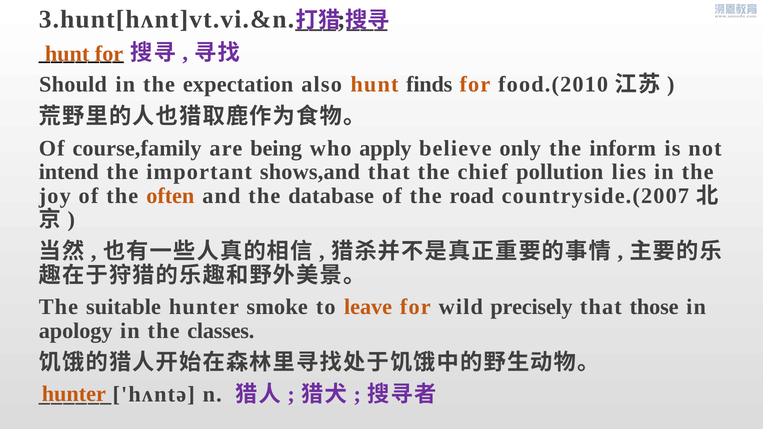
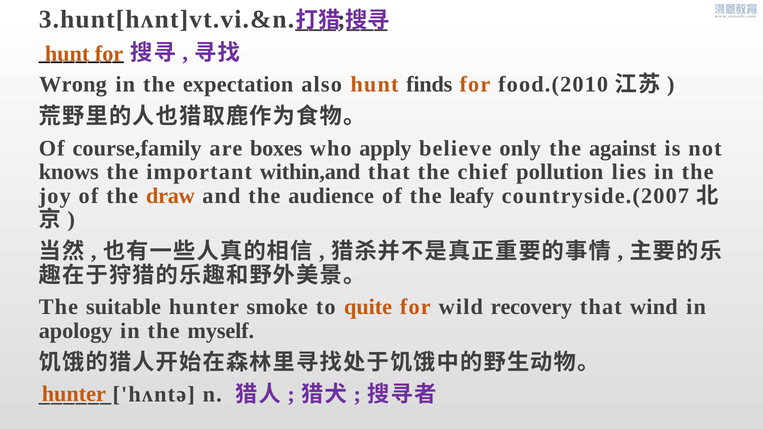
Should: Should -> Wrong
being: being -> boxes
inform: inform -> against
intend: intend -> knows
shows,and: shows,and -> within,and
often: often -> draw
database: database -> audience
road: road -> leafy
leave: leave -> quite
precisely: precisely -> recovery
those: those -> wind
classes: classes -> myself
